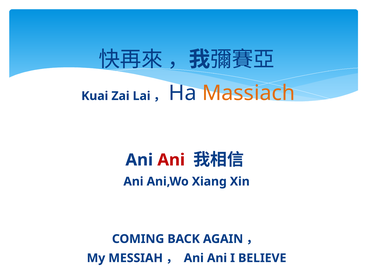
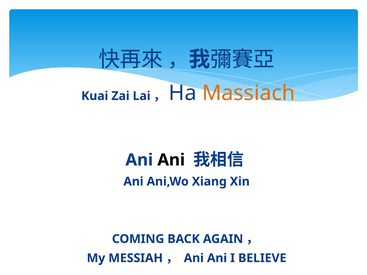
Ani at (171, 160) colour: red -> black
